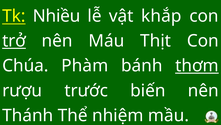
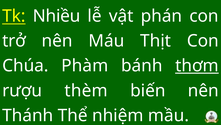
khắp: khắp -> phán
trở underline: present -> none
trước: trước -> thèm
